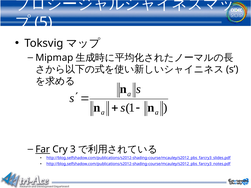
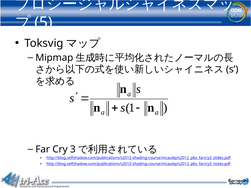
Far underline: present -> none
